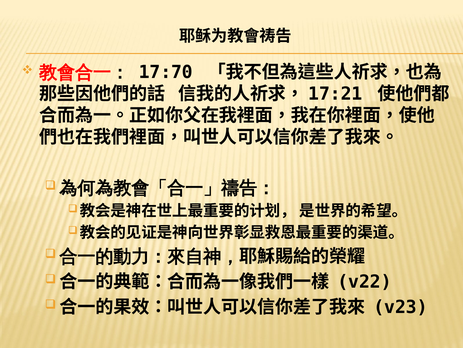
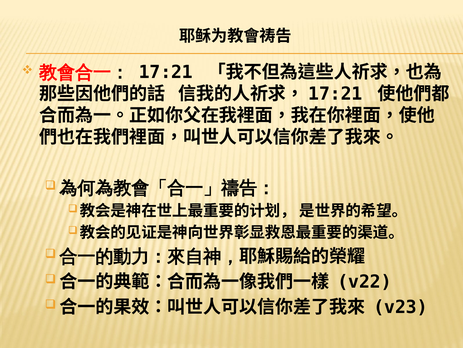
17:70: 17:70 -> 17:21
